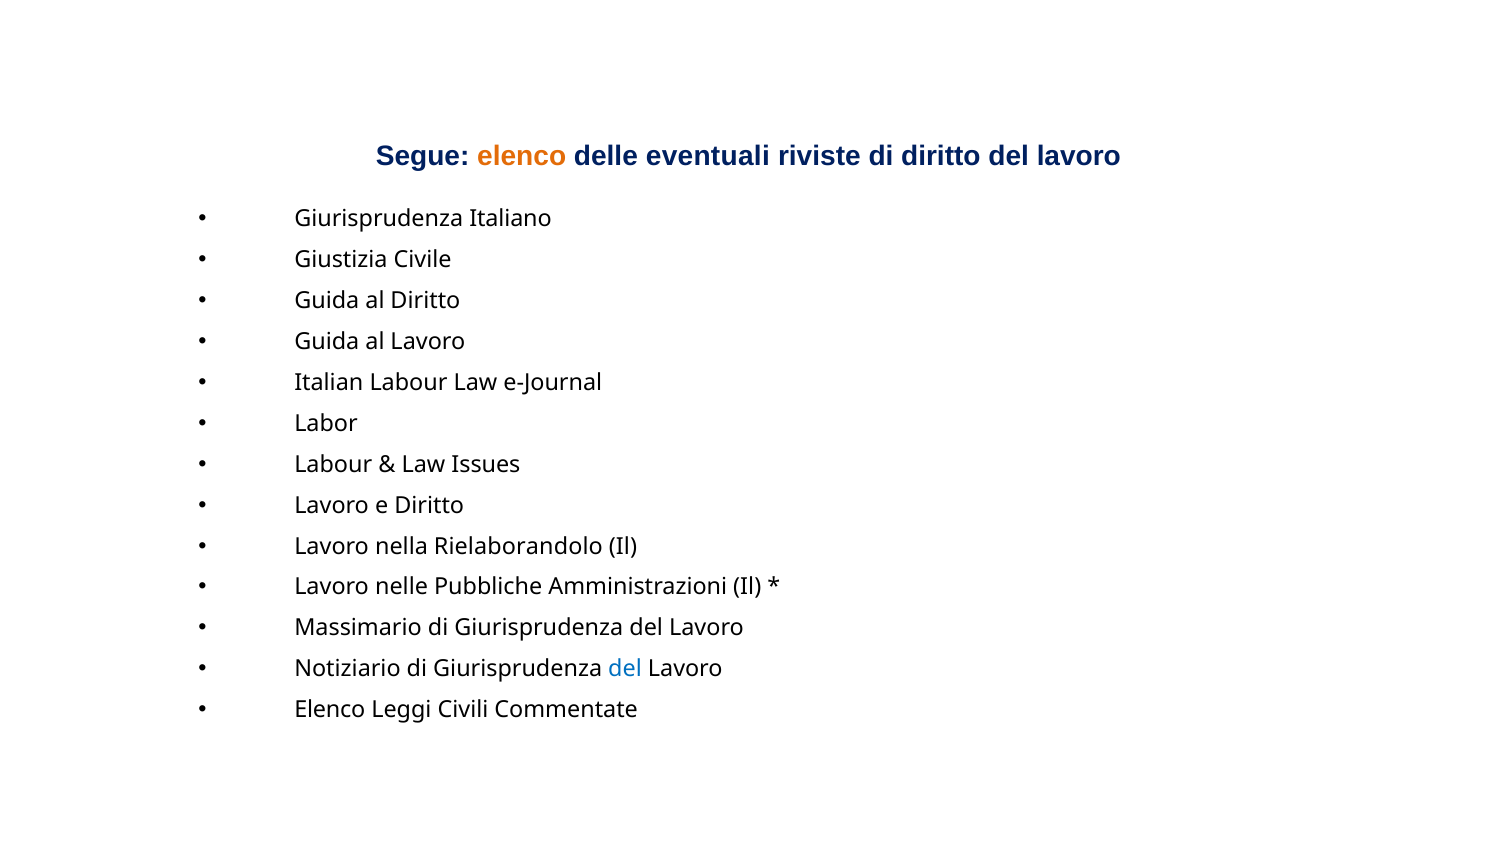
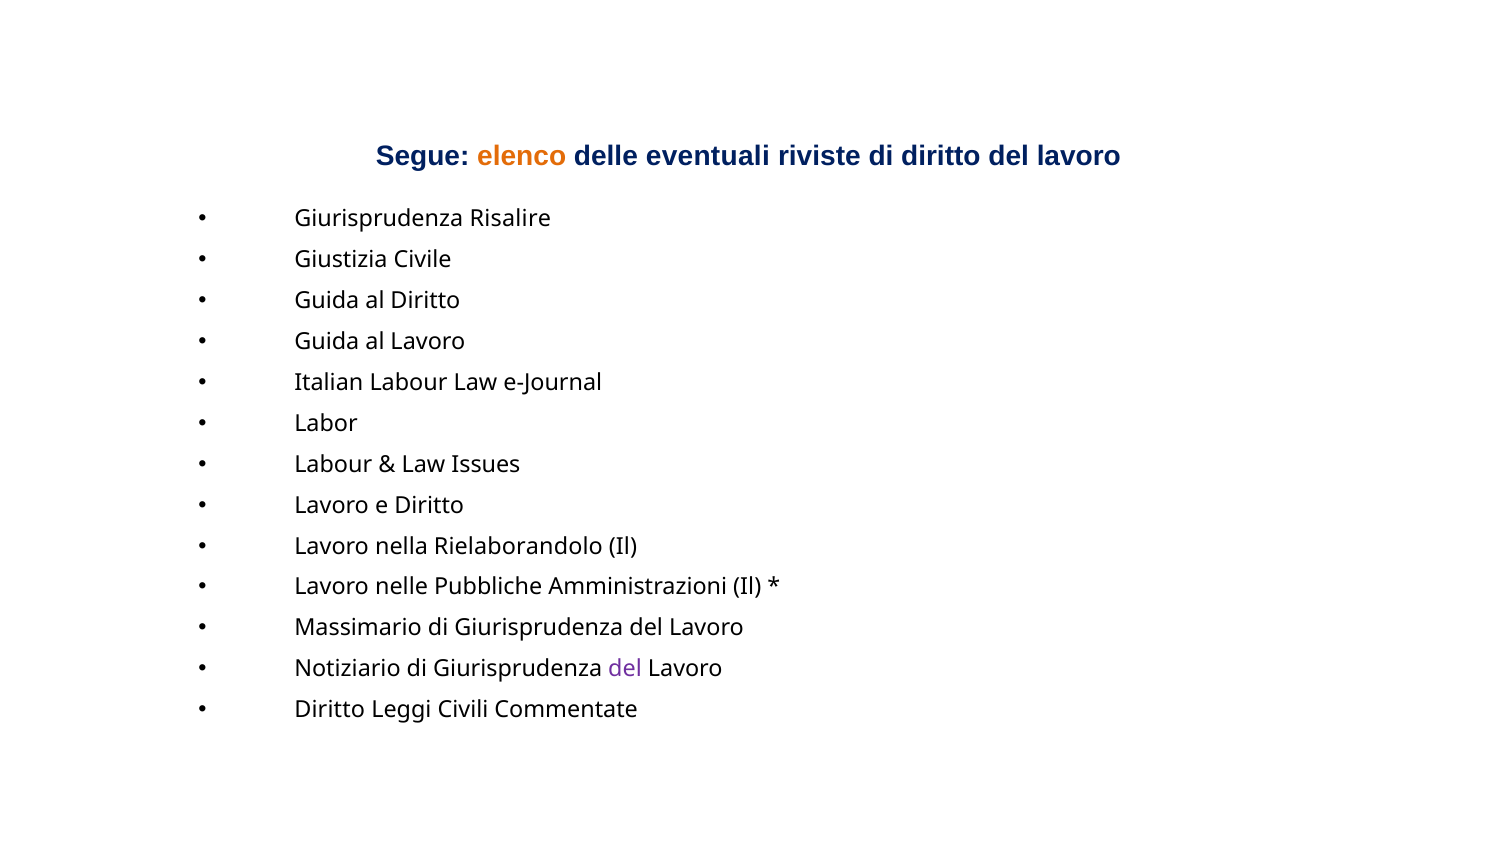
Italiano: Italiano -> Risalire
del at (625, 669) colour: blue -> purple
Elenco at (330, 710): Elenco -> Diritto
